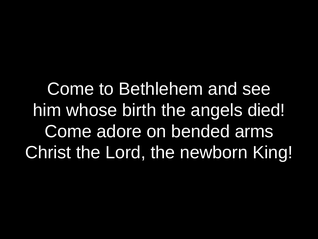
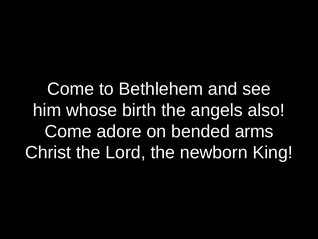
died: died -> also
